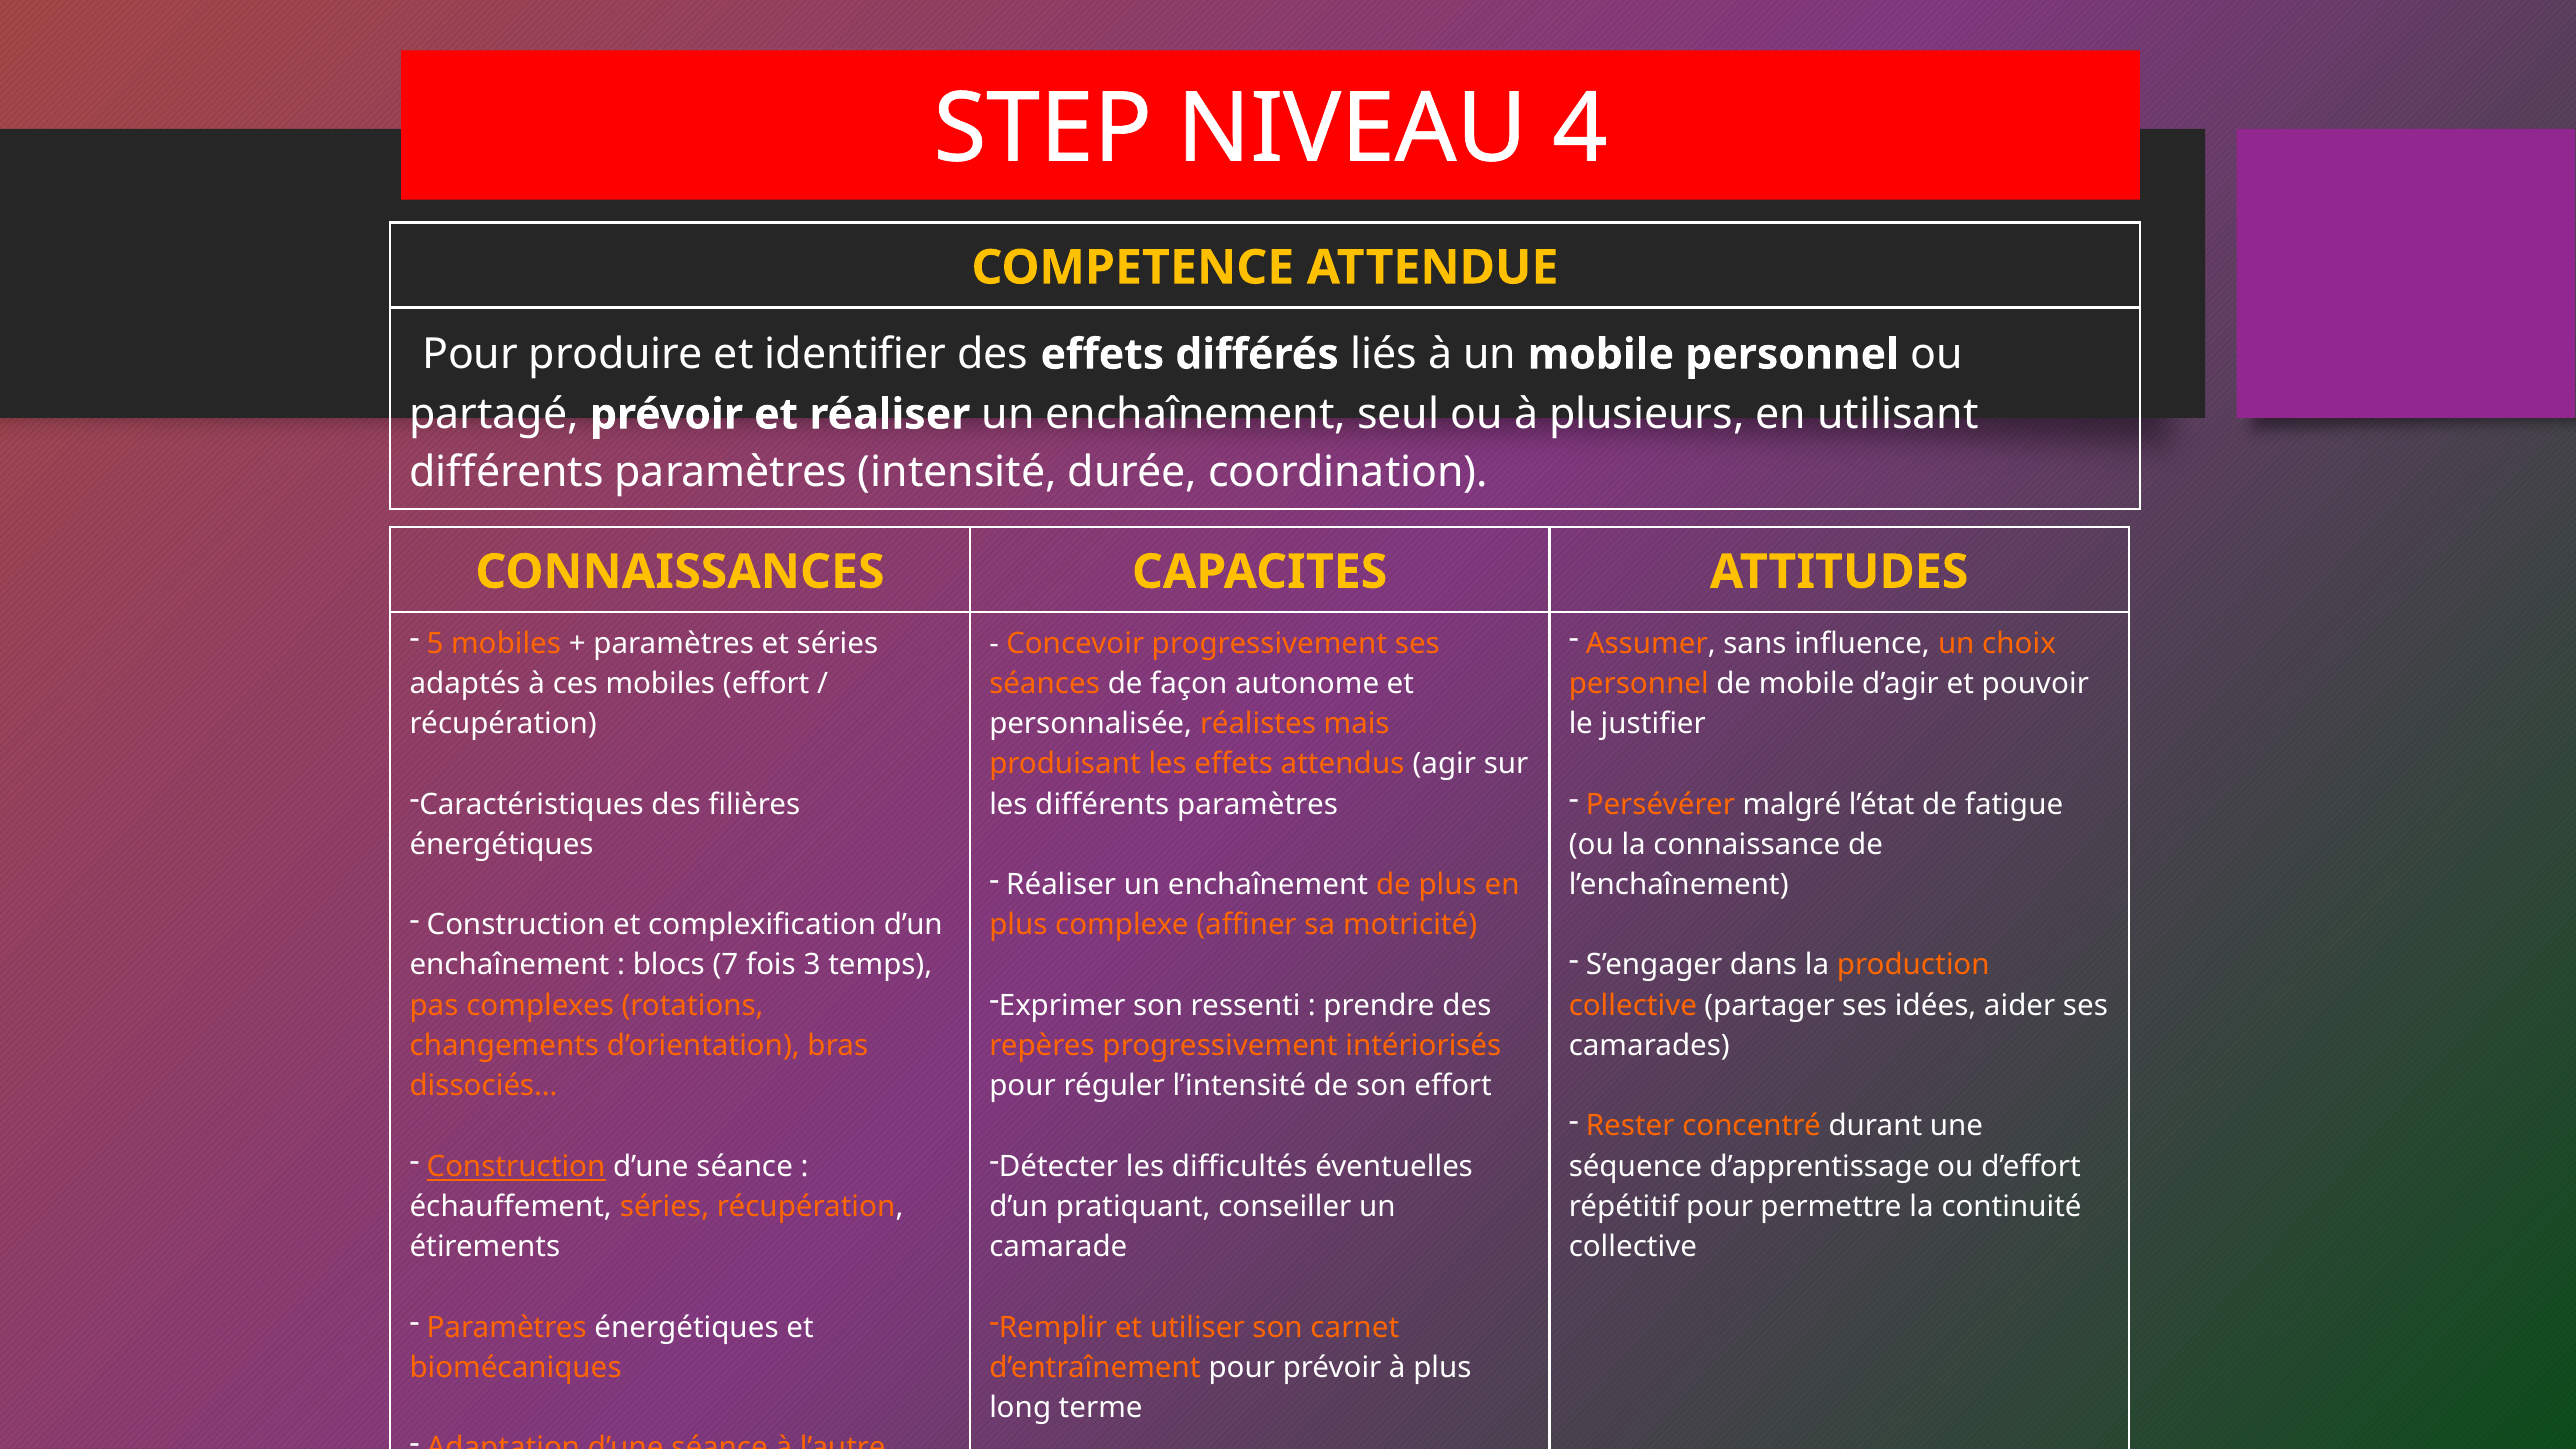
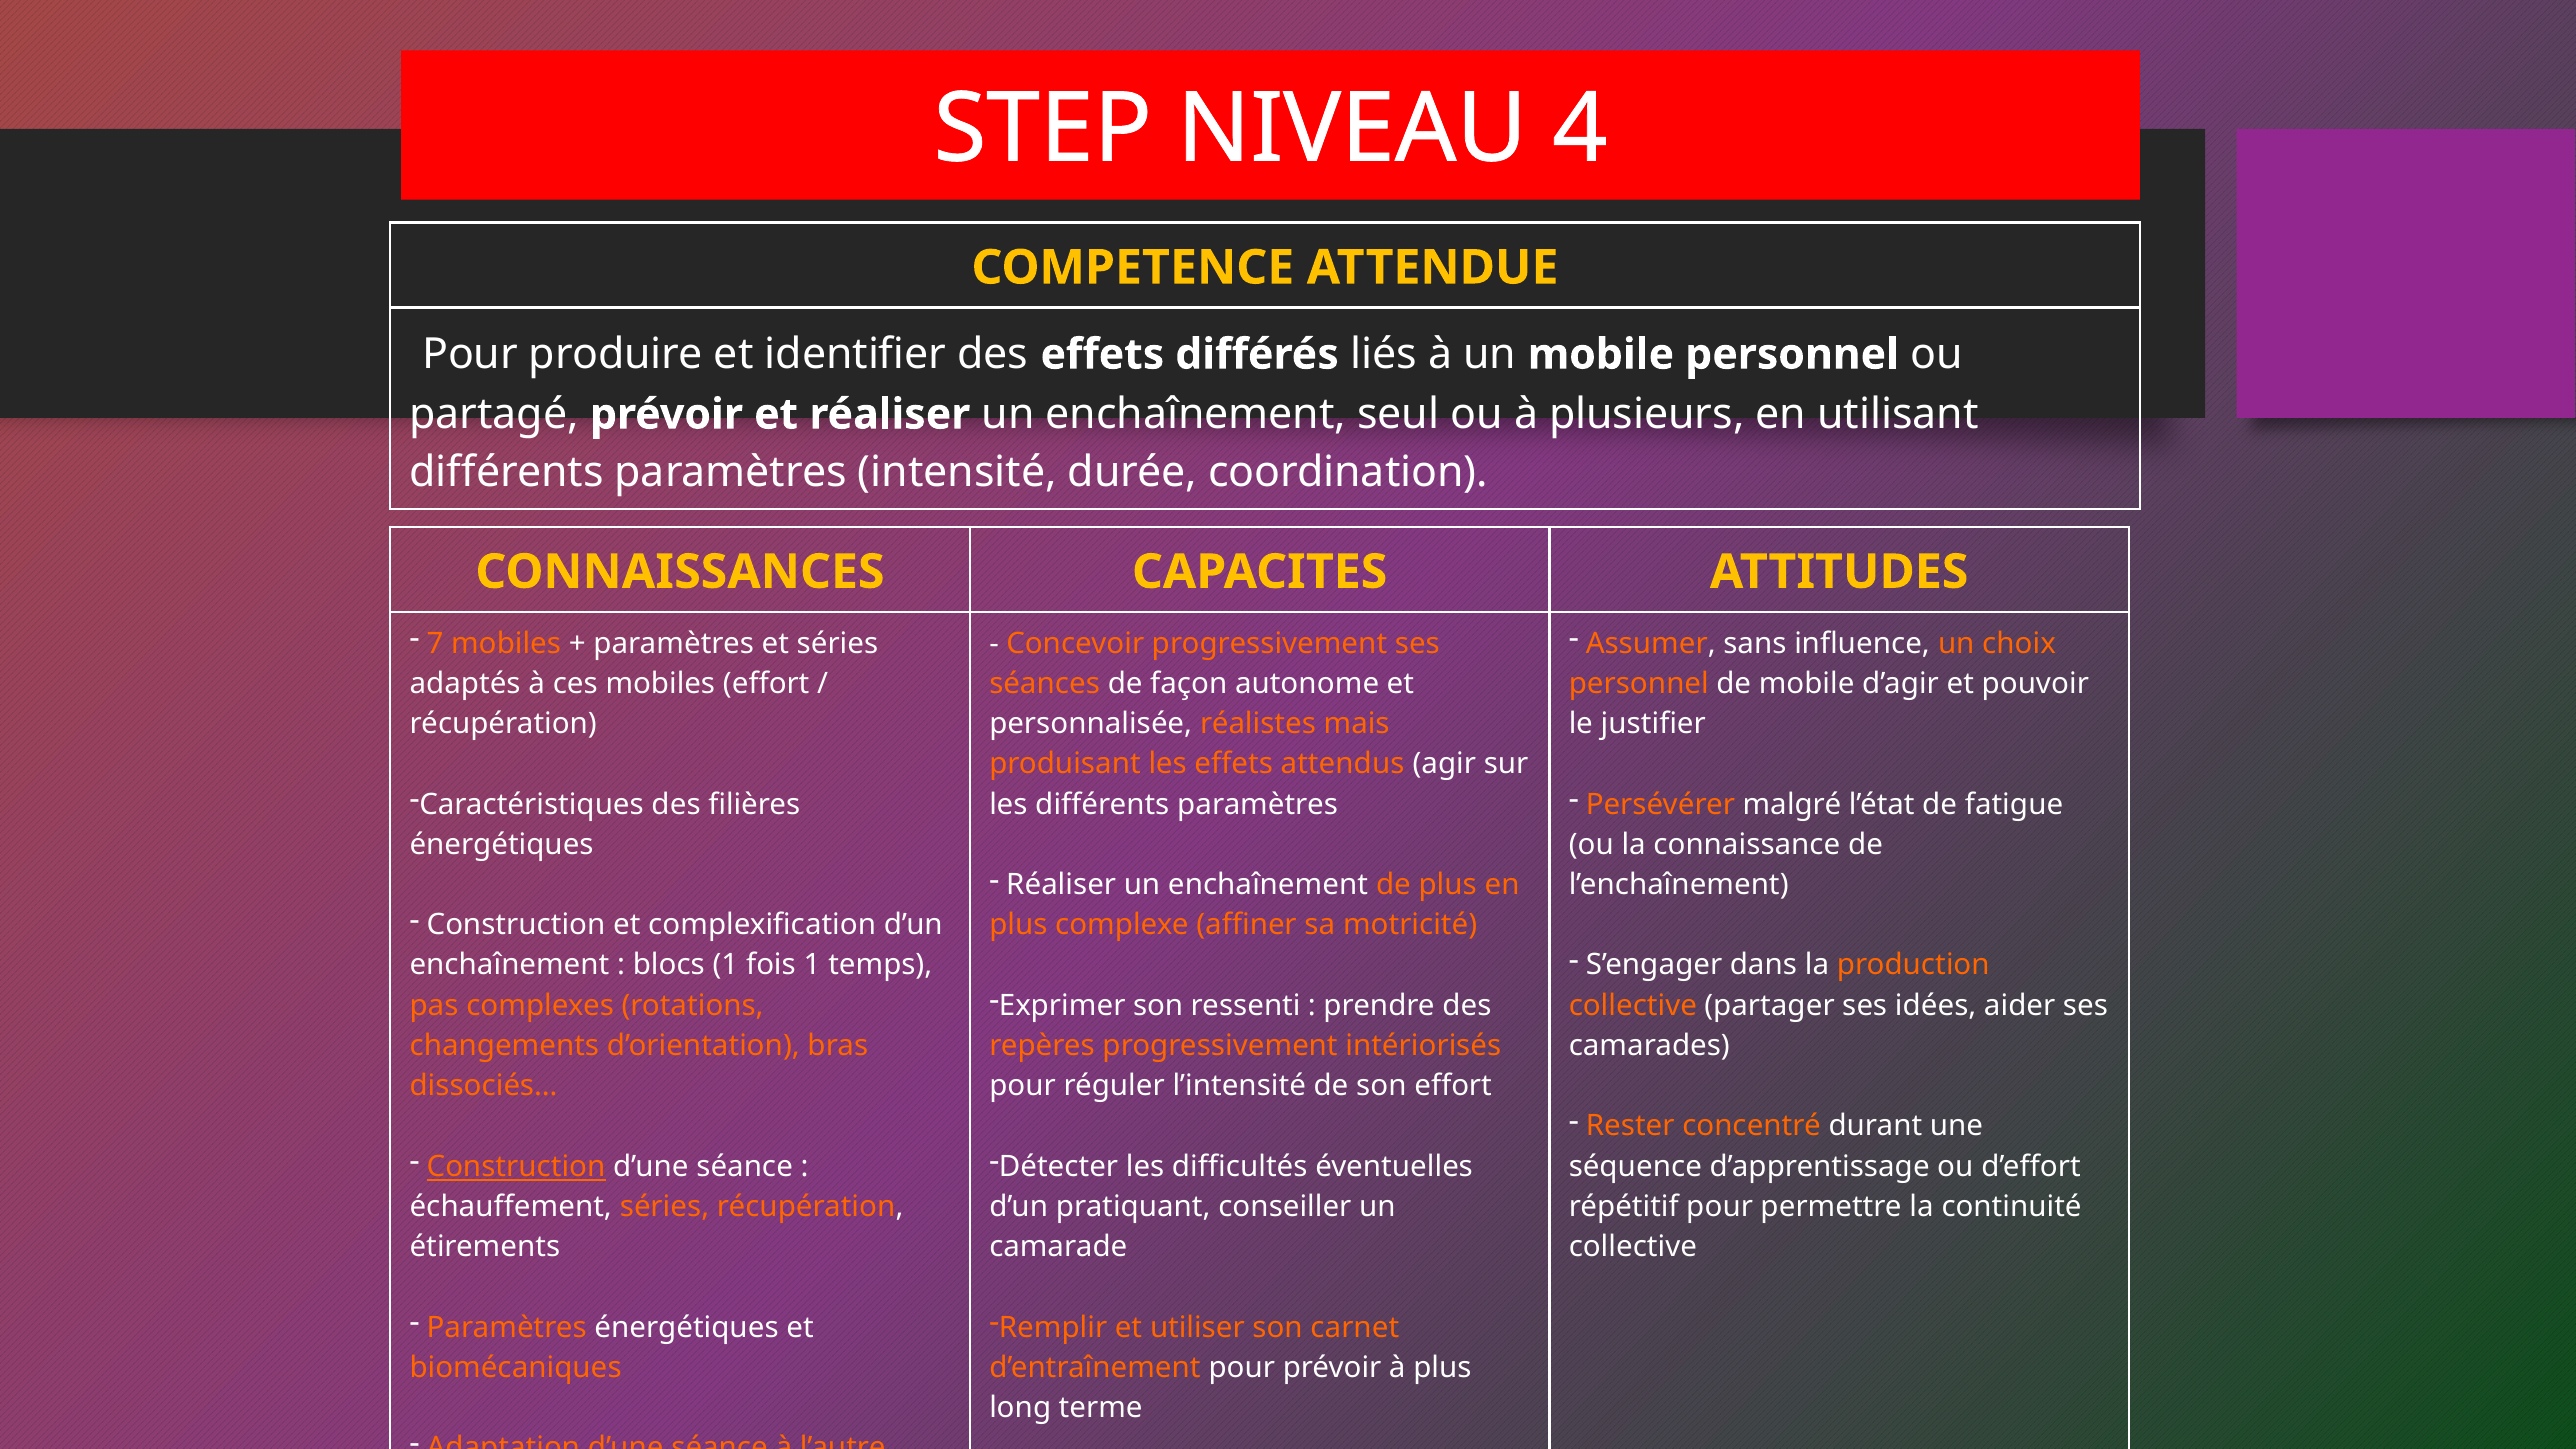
5: 5 -> 7
blocs 7: 7 -> 1
fois 3: 3 -> 1
